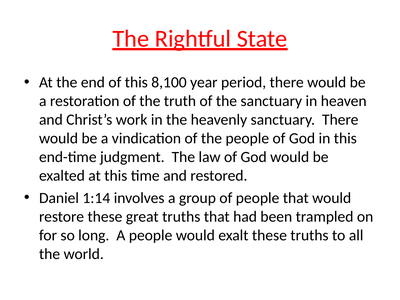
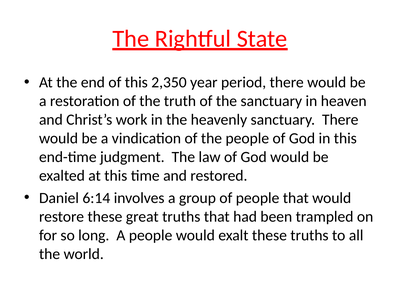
8,100: 8,100 -> 2,350
1:14: 1:14 -> 6:14
